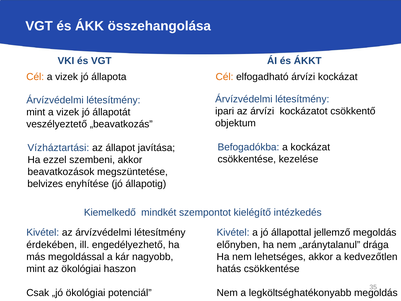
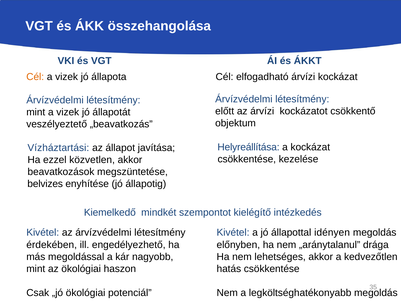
Cél at (225, 77) colour: orange -> black
ipari: ipari -> előtt
Befogadókba: Befogadókba -> Helyreállítása
szembeni: szembeni -> közvetlen
jellemző: jellemző -> idényen
